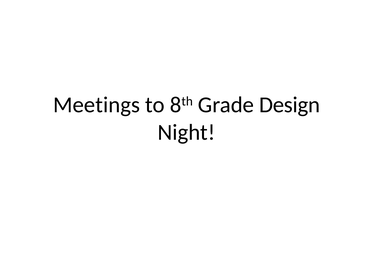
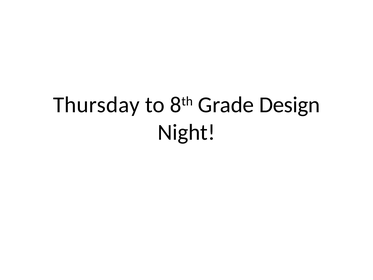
Meetings: Meetings -> Thursday
